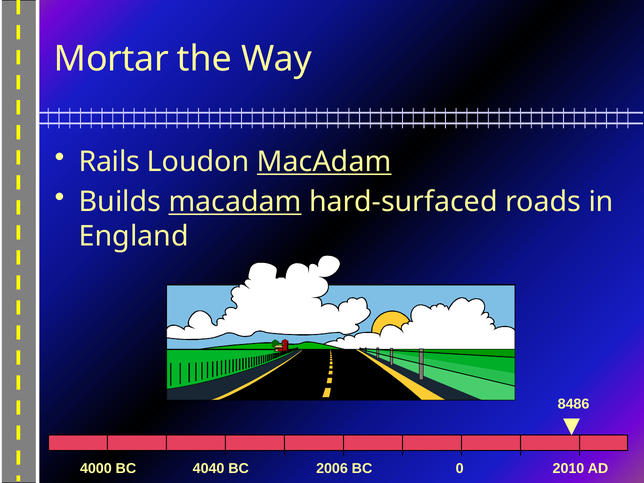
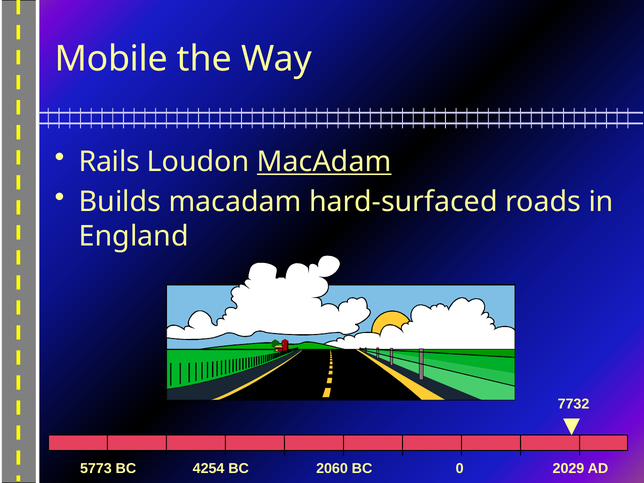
Mortar: Mortar -> Mobile
macadam at (235, 202) underline: present -> none
8486: 8486 -> 7732
4000: 4000 -> 5773
4040: 4040 -> 4254
2006: 2006 -> 2060
2010: 2010 -> 2029
